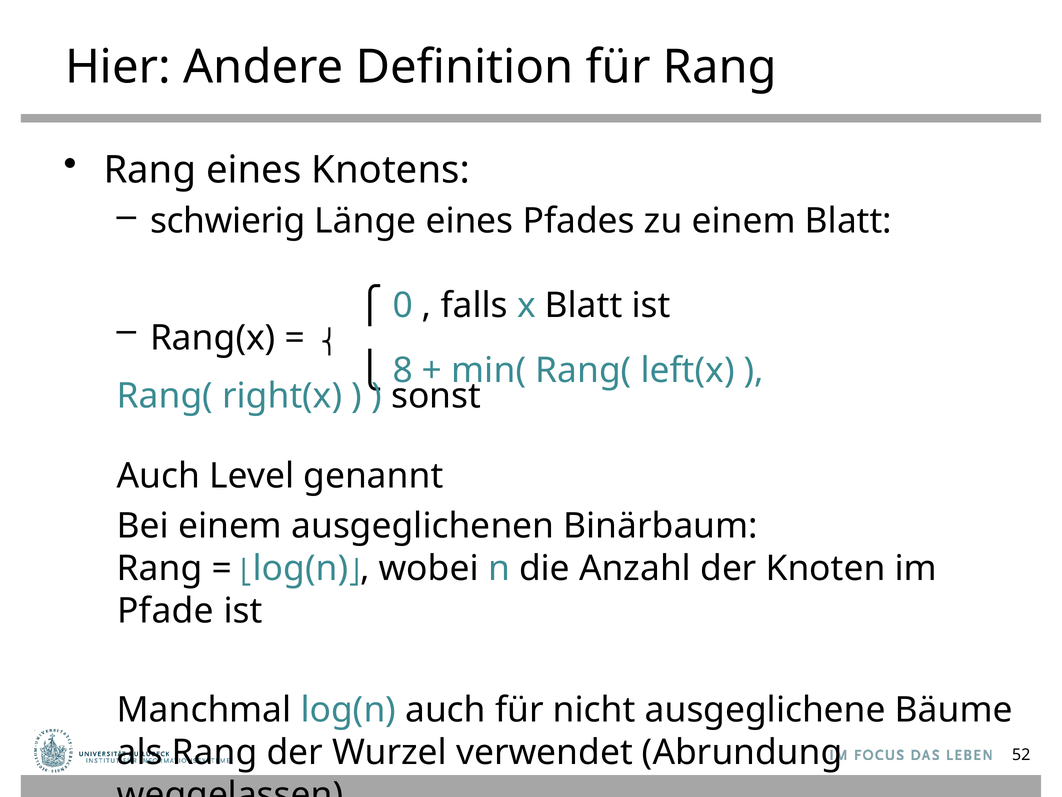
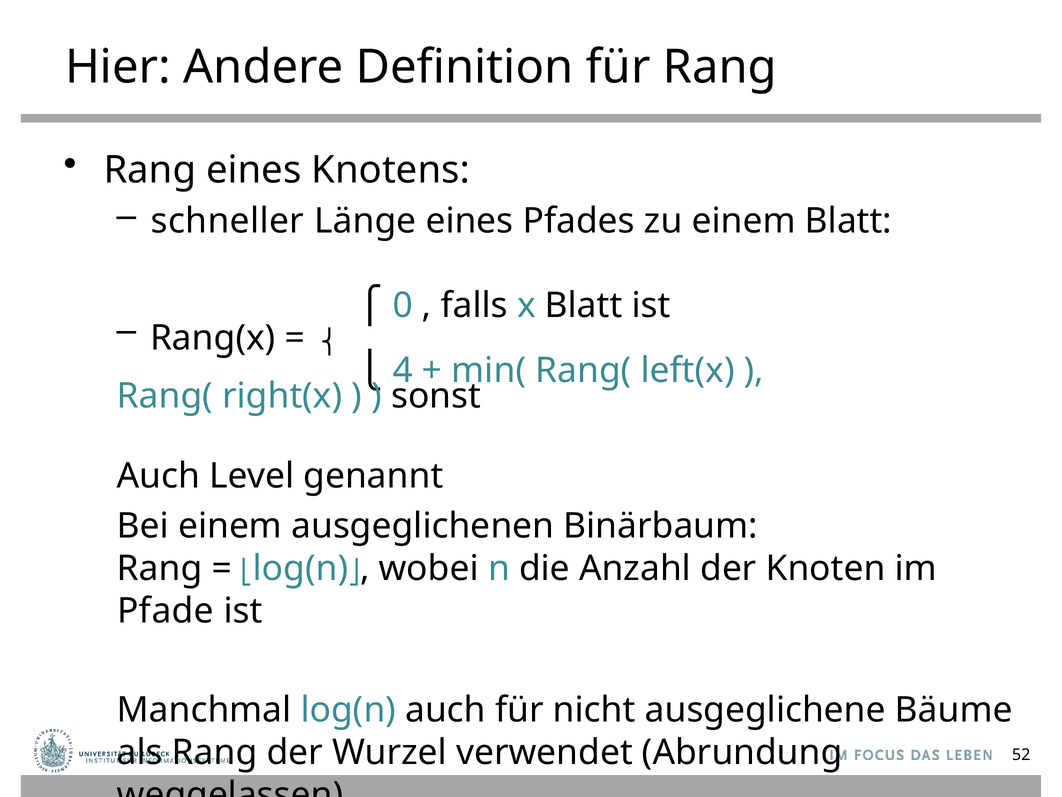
schwierig: schwierig -> schneller
8: 8 -> 4
